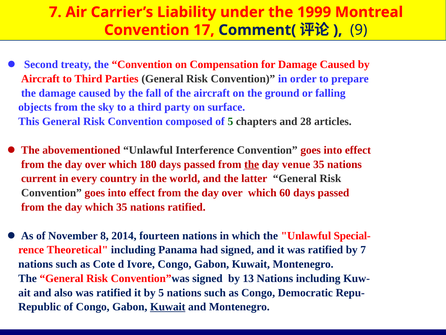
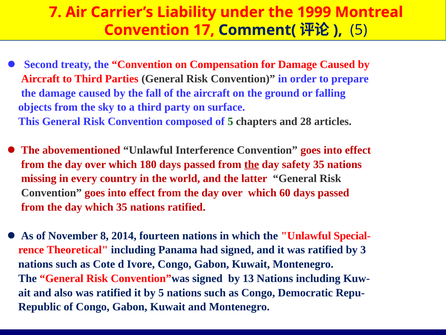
9 at (359, 30): 9 -> 5
venue: venue -> safety
current: current -> missing
by 7: 7 -> 3
Kuwait at (168, 307) underline: present -> none
